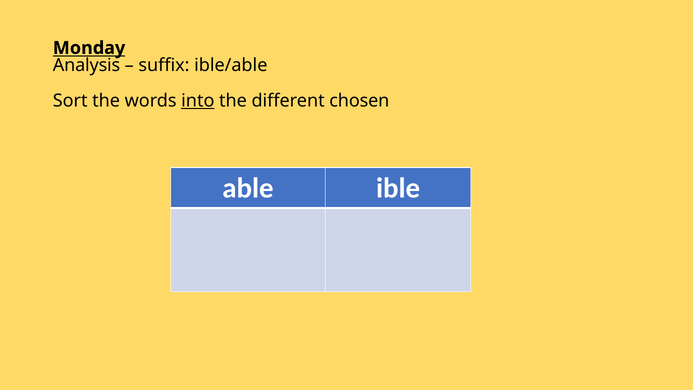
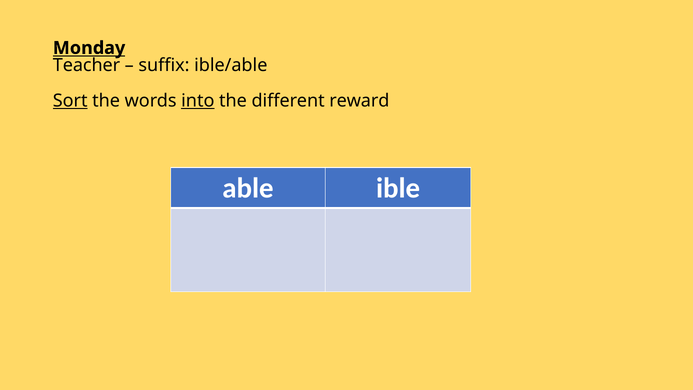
Analysis: Analysis -> Teacher
Sort underline: none -> present
chosen: chosen -> reward
